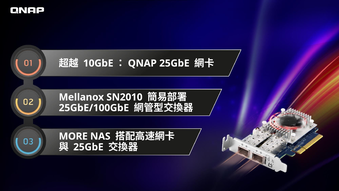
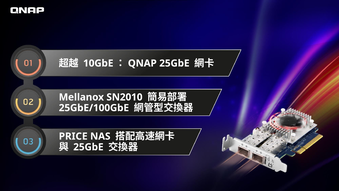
MORE: MORE -> PRICE
